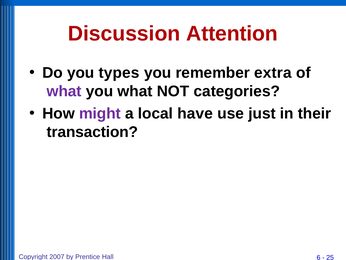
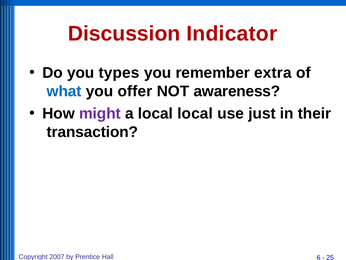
Attention: Attention -> Indicator
what at (64, 91) colour: purple -> blue
you what: what -> offer
categories: categories -> awareness
local have: have -> local
